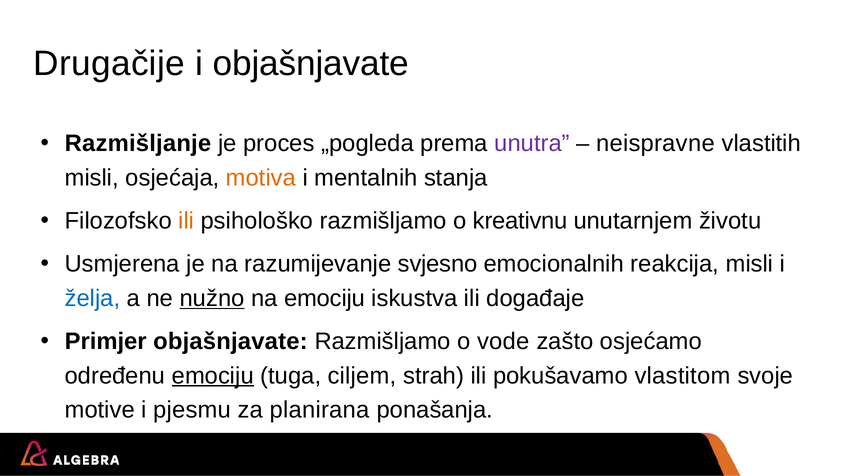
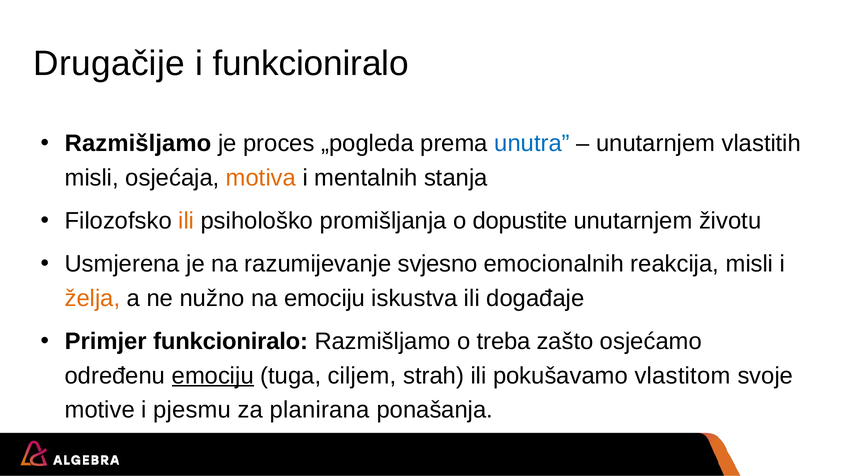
i objašnjavate: objašnjavate -> funkcioniralo
Razmišljanje at (138, 143): Razmišljanje -> Razmišljamo
unutra colour: purple -> blue
neispravne at (655, 143): neispravne -> unutarnjem
psihološko razmišljamo: razmišljamo -> promišljanja
kreativnu: kreativnu -> dopustite
želja colour: blue -> orange
nužno underline: present -> none
Primjer objašnjavate: objašnjavate -> funkcioniralo
vode: vode -> treba
